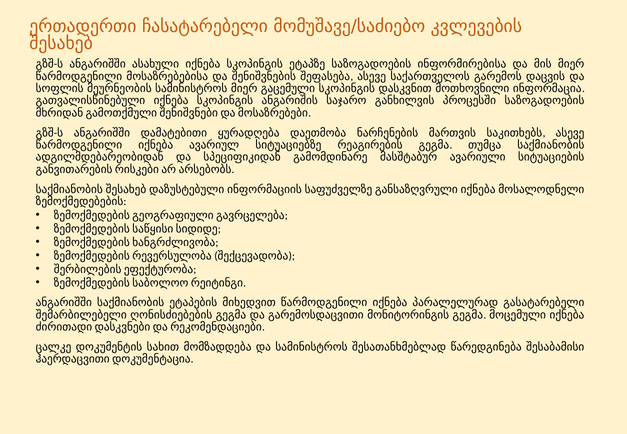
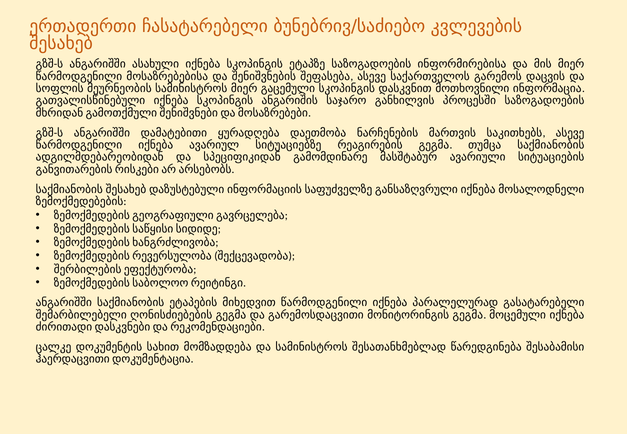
მომუშავე/საძიებო: მომუშავე/საძიებო -> ბუნებრივ/საძიებო
